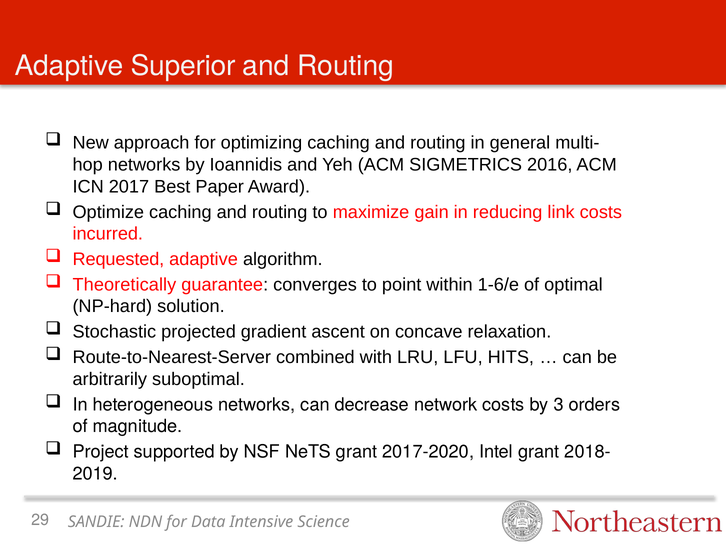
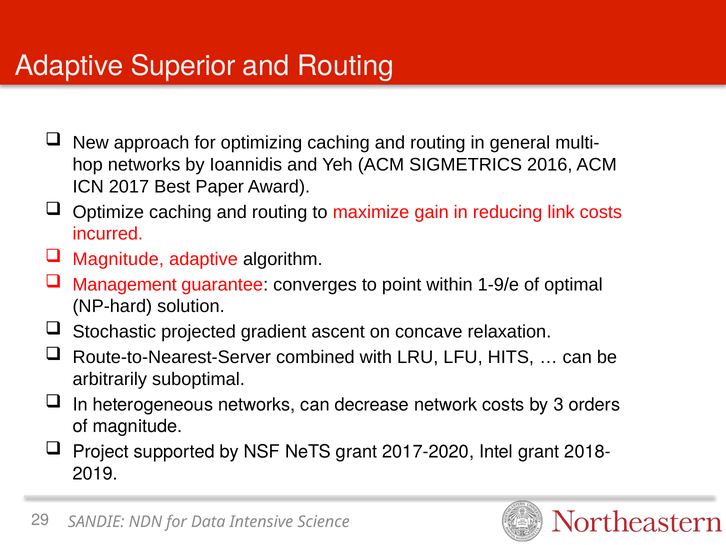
Requested at (118, 259): Requested -> Magnitude
Theoretically: Theoretically -> Management
1-6/e: 1-6/e -> 1-9/e
